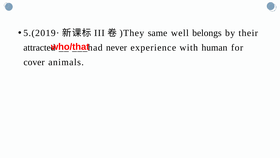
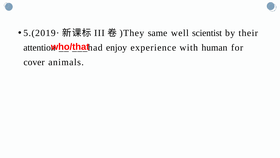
belongs: belongs -> scientist
attracted: attracted -> attention
never: never -> enjoy
